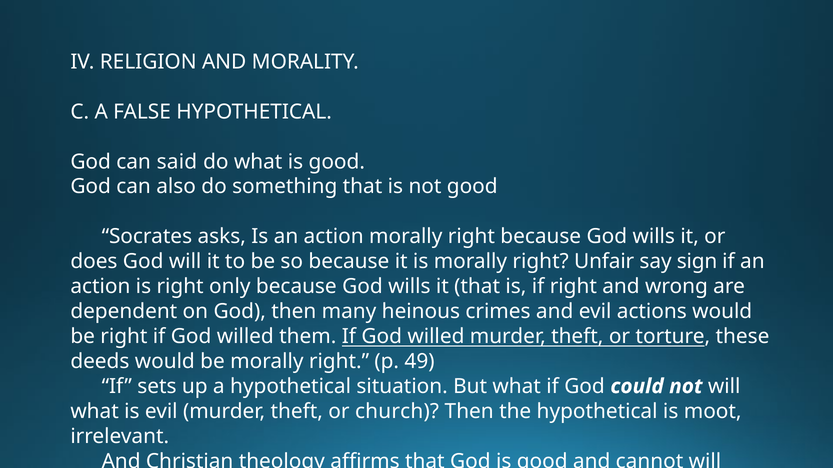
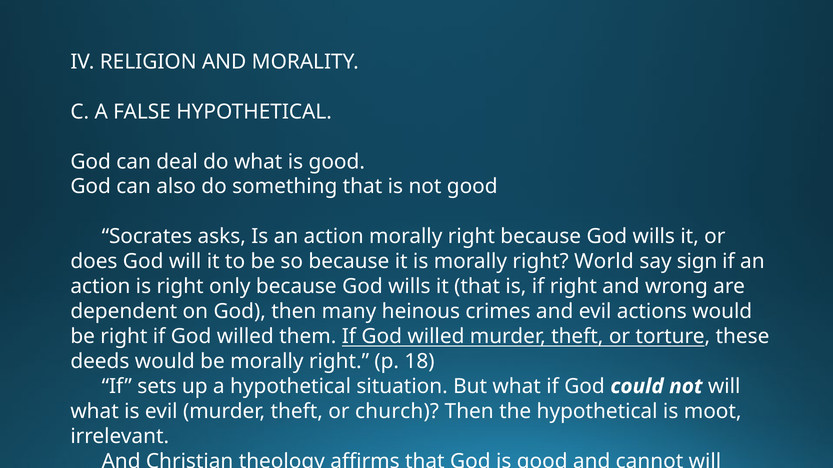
said: said -> deal
Unfair: Unfair -> World
49: 49 -> 18
